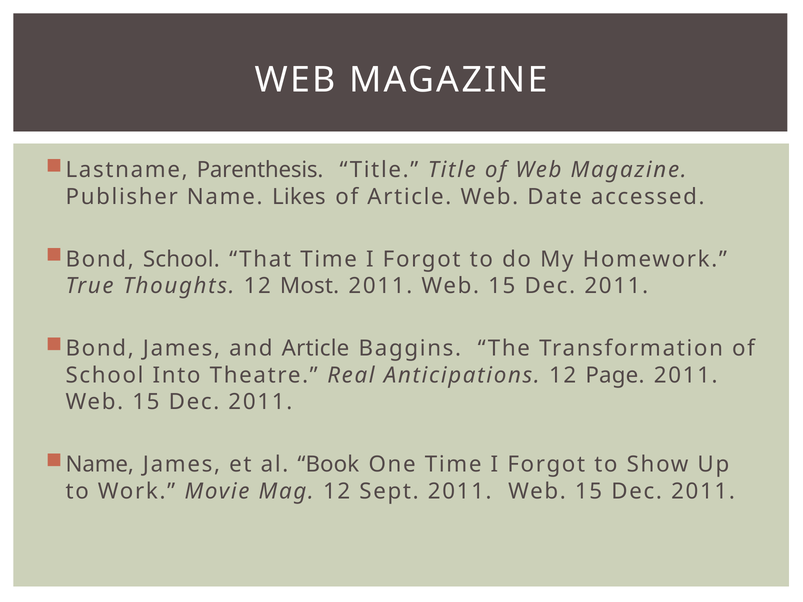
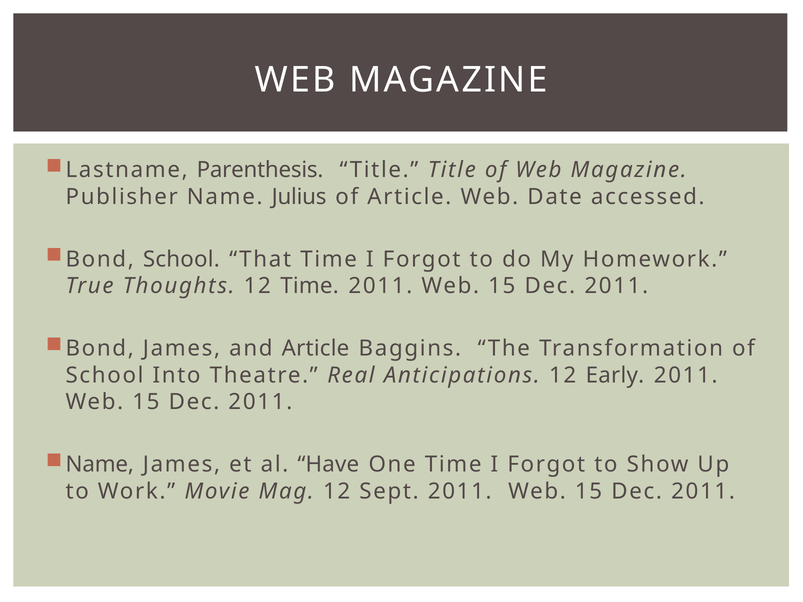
Likes: Likes -> Julius
12 Most: Most -> Time
Page: Page -> Early
Book: Book -> Have
